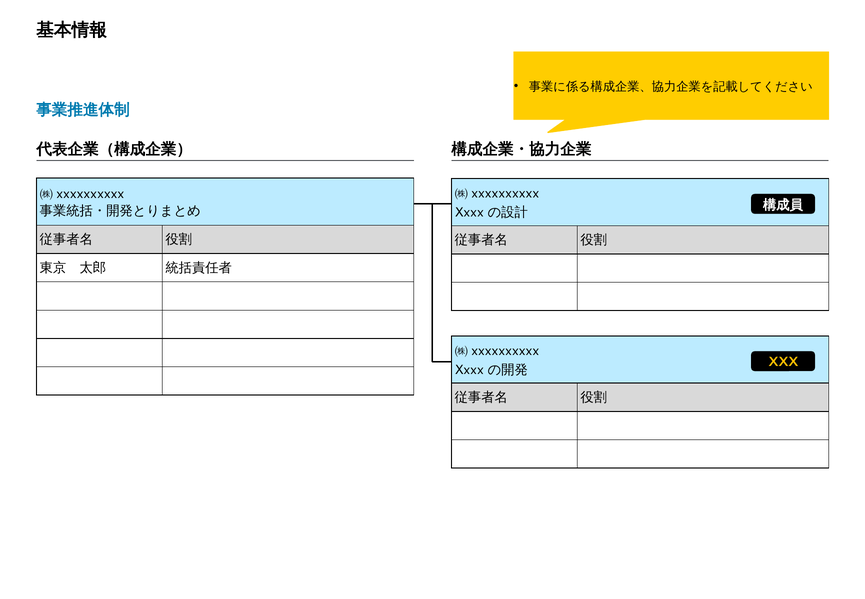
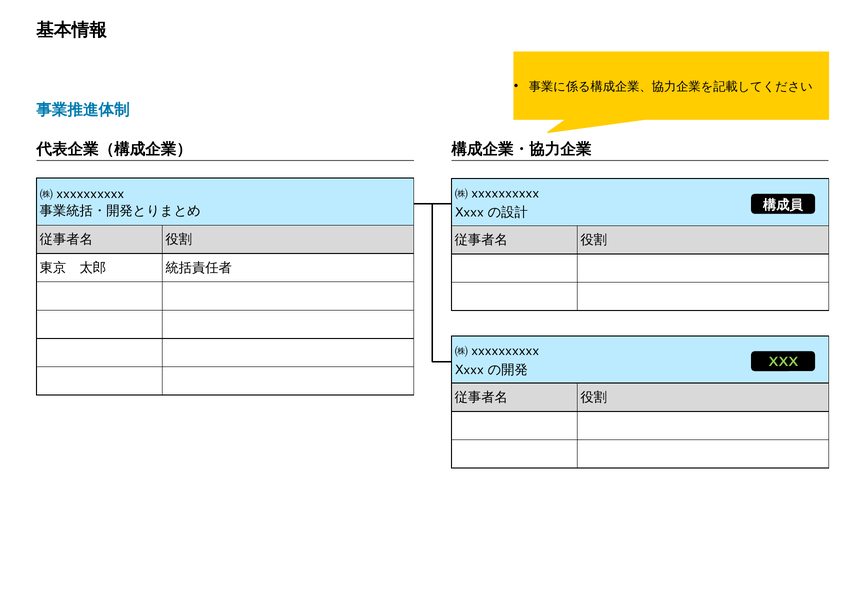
XXX colour: yellow -> light green
